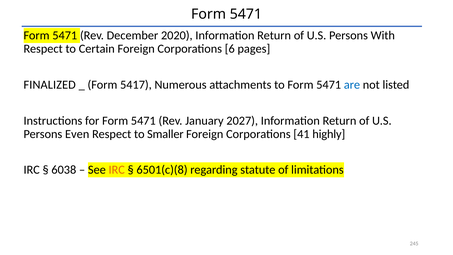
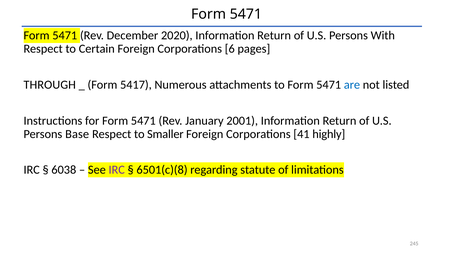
FINALIZED: FINALIZED -> THROUGH
2027: 2027 -> 2001
Even: Even -> Base
IRC at (117, 170) colour: orange -> purple
